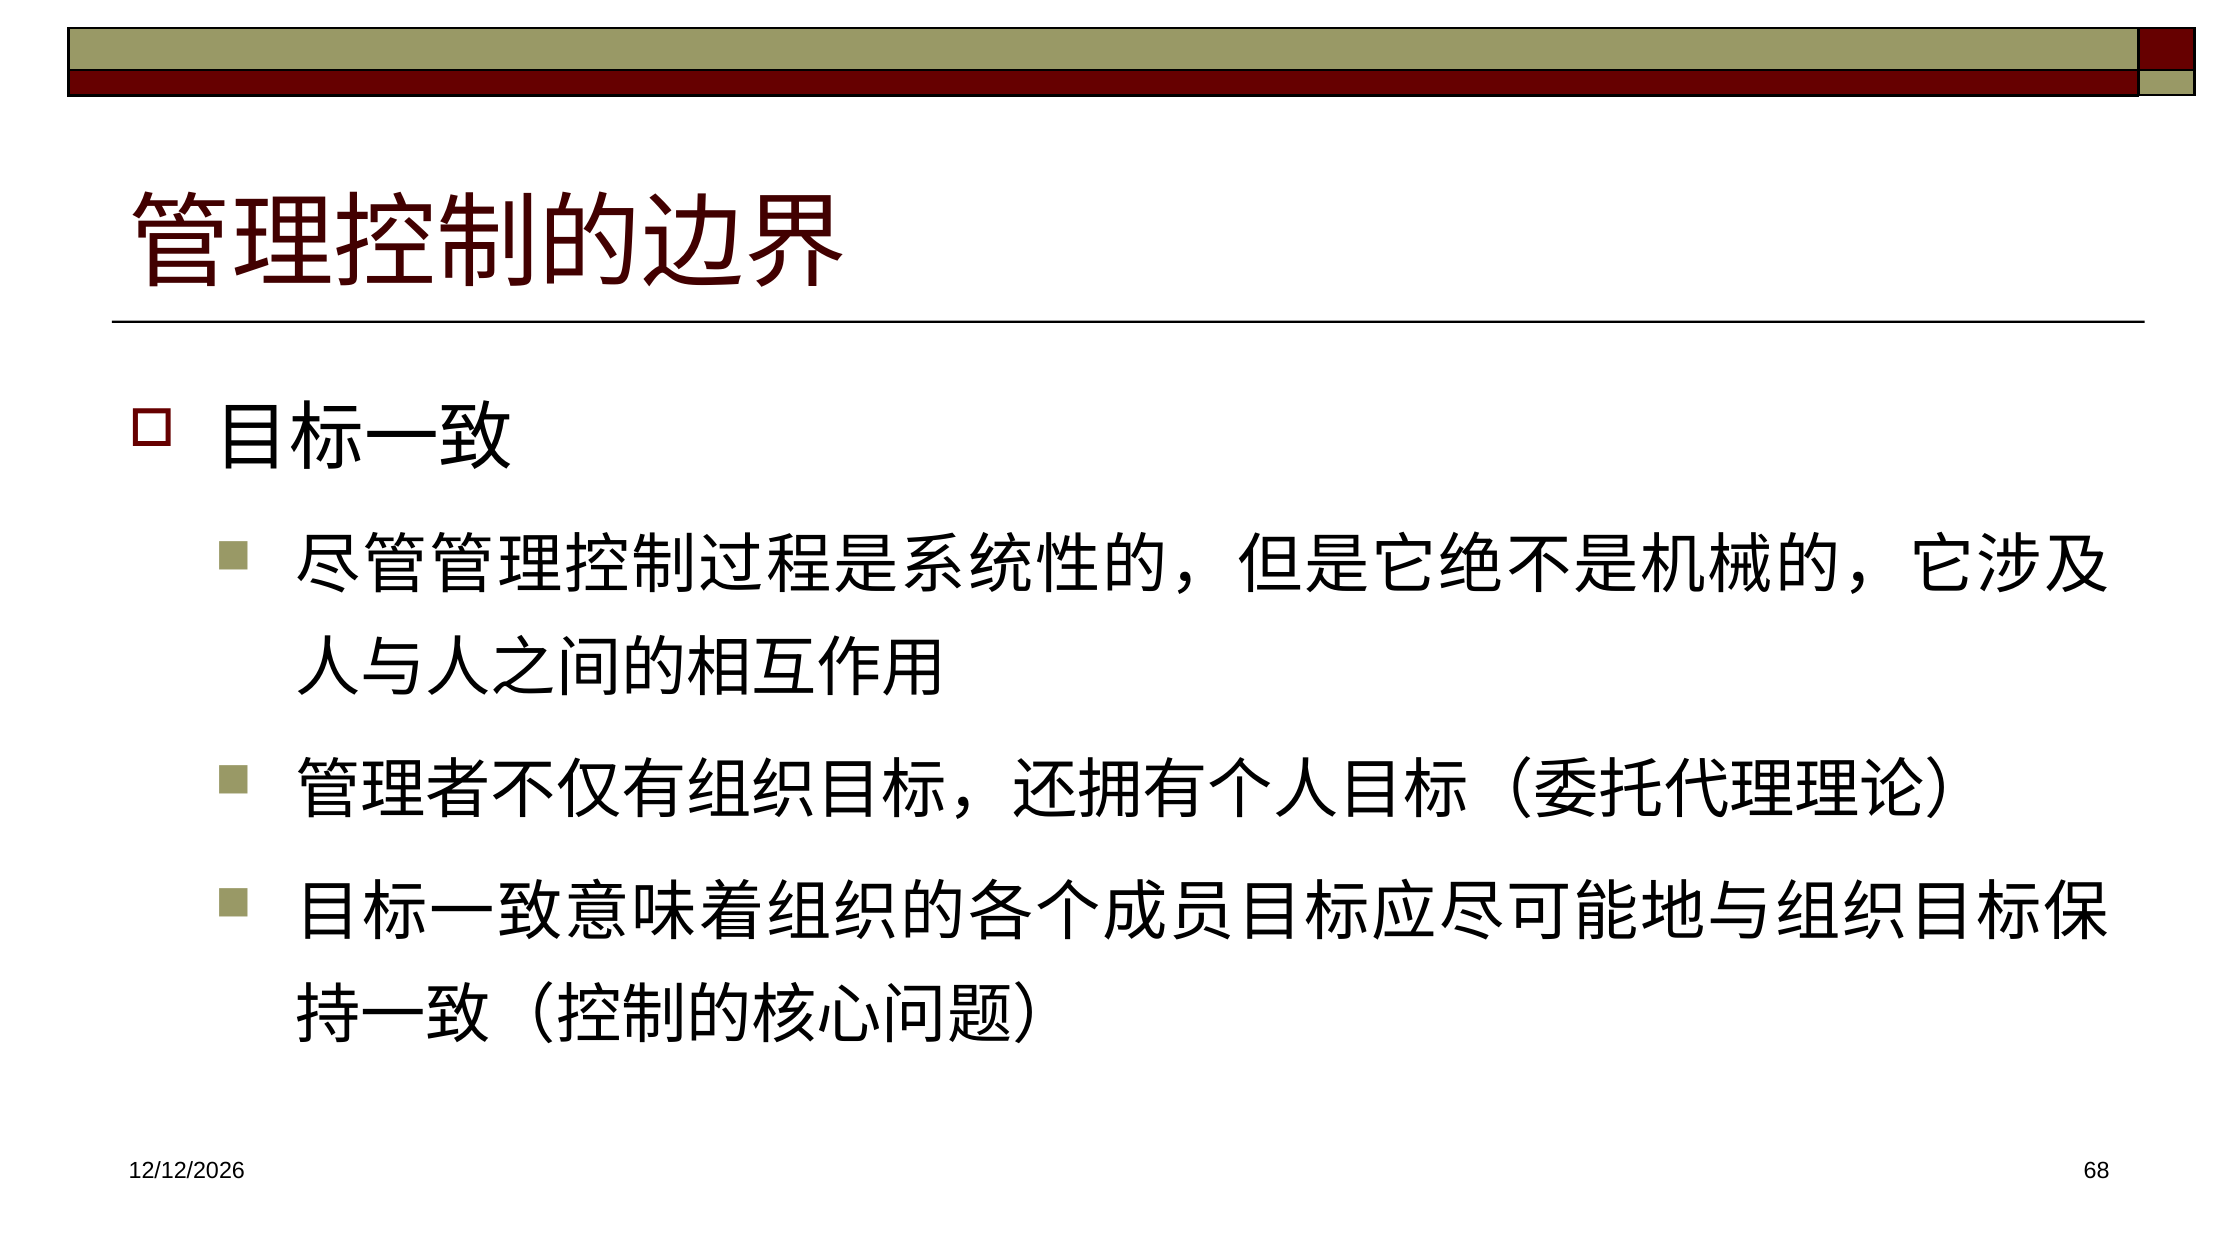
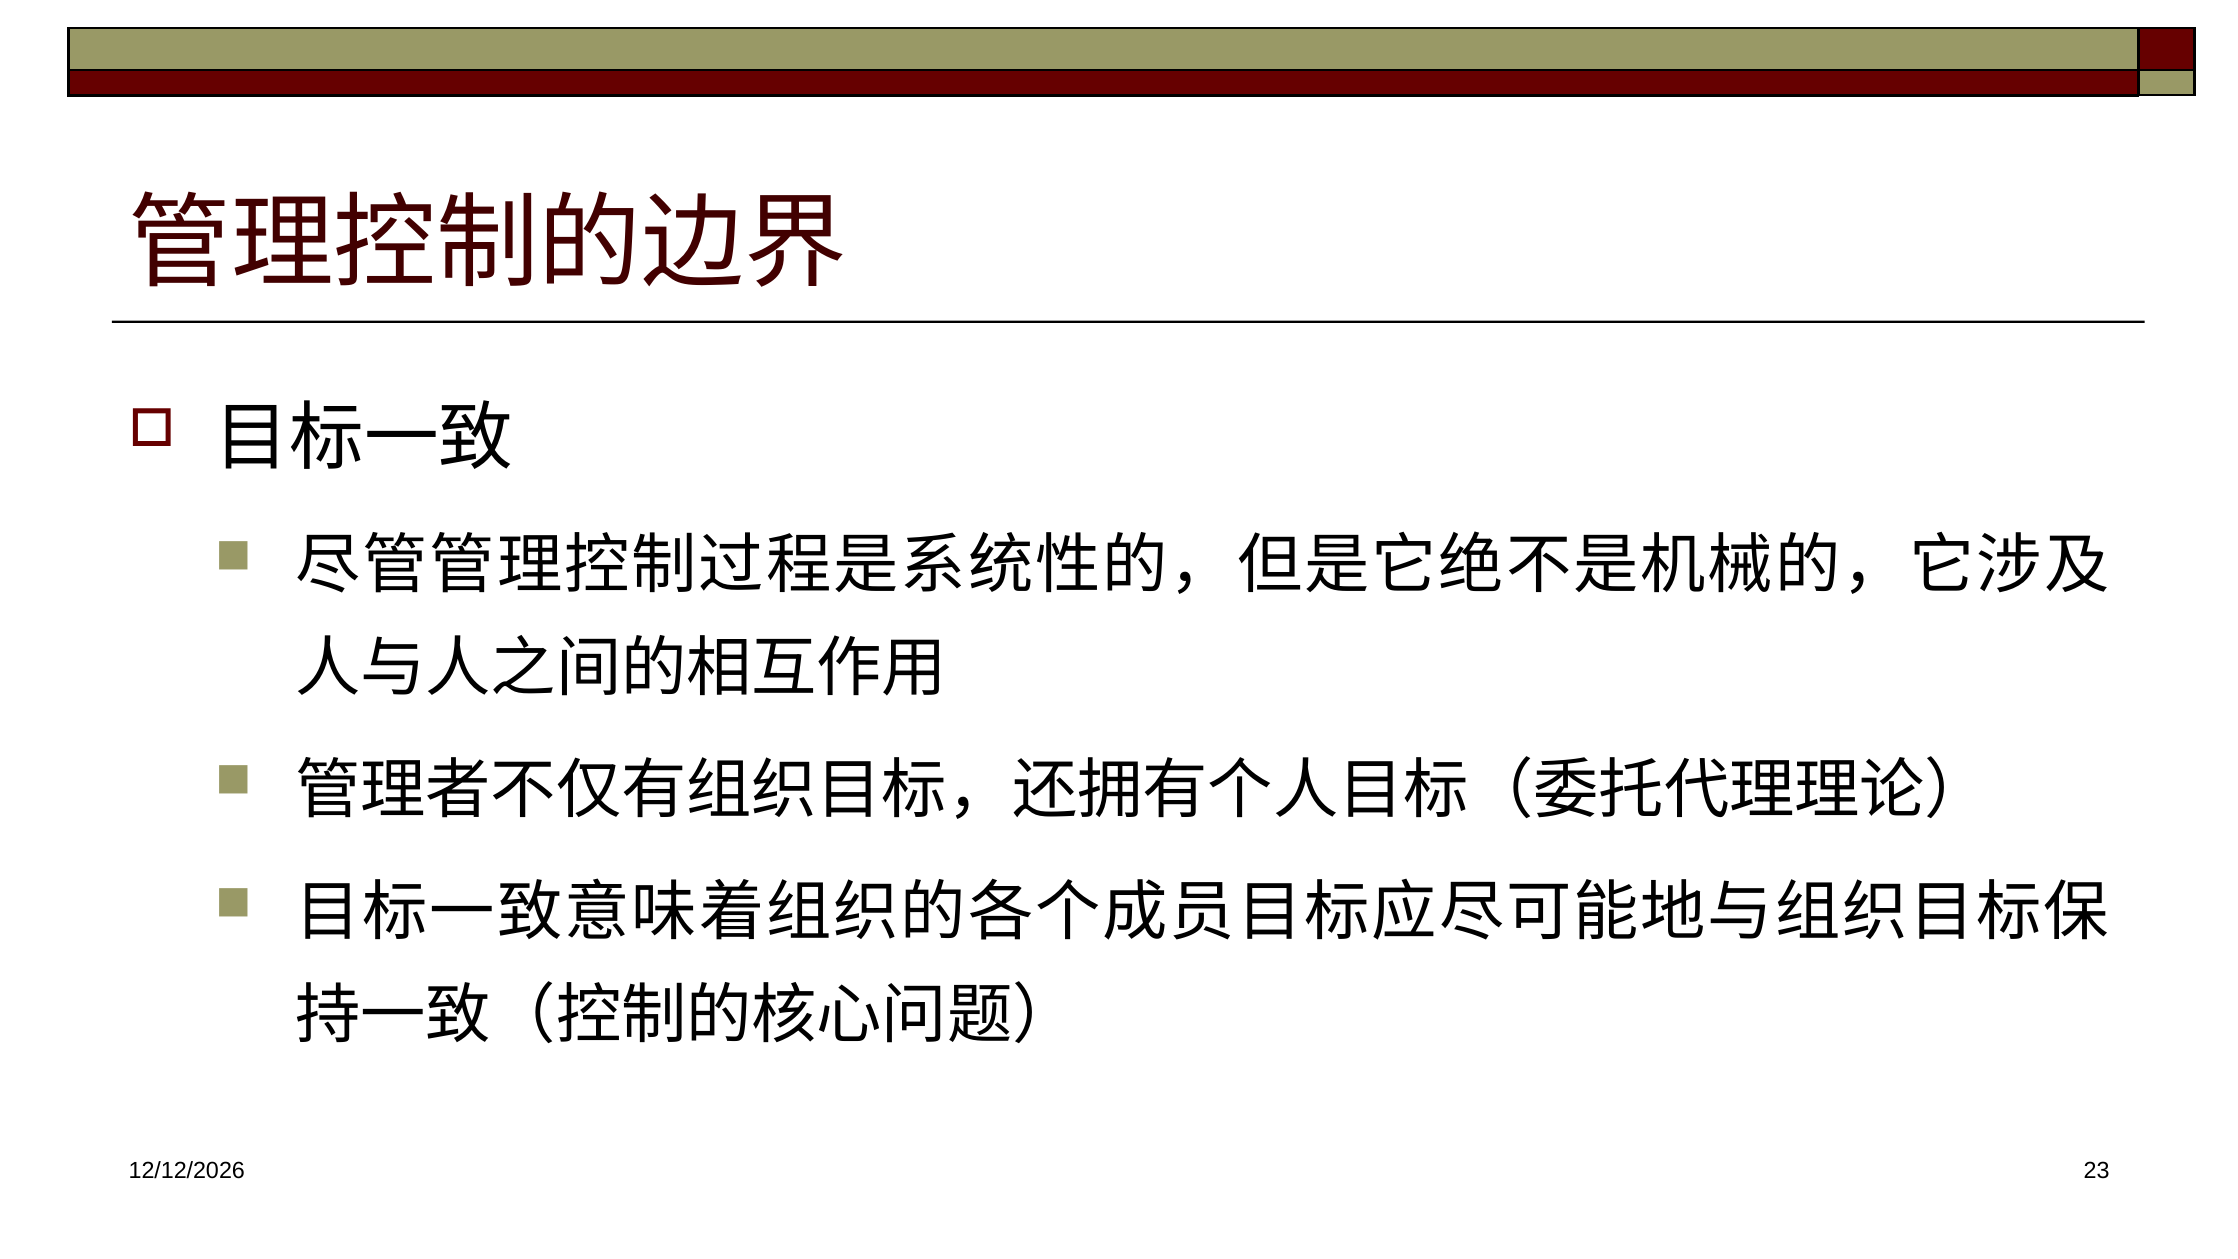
68: 68 -> 23
